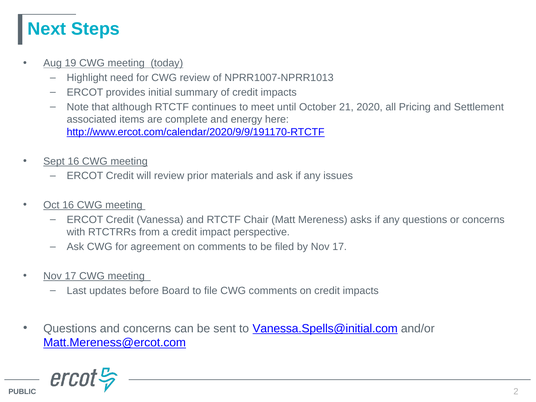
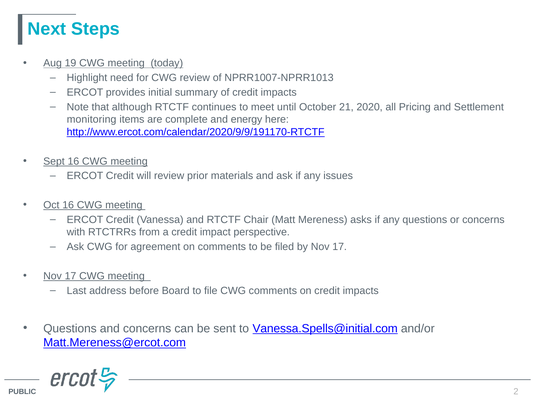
associated: associated -> monitoring
updates: updates -> address
